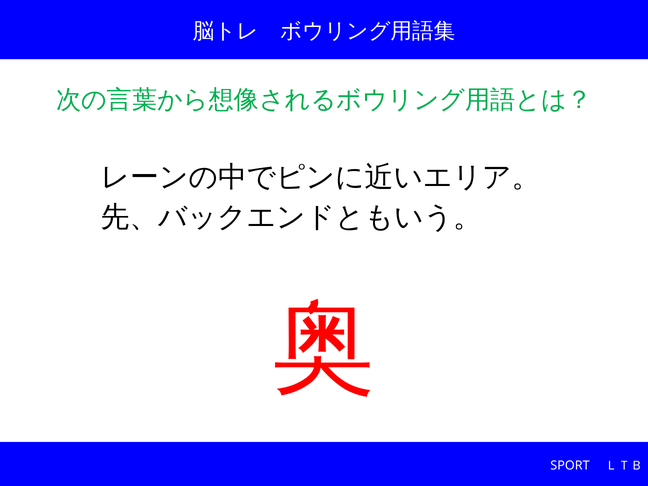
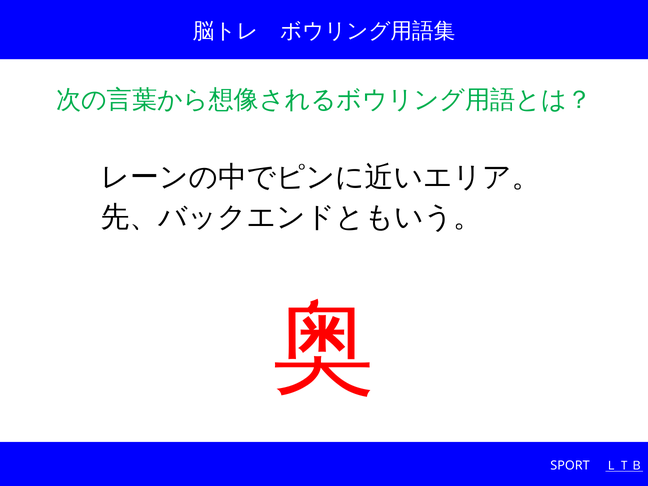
ＬＴＢ underline: none -> present
